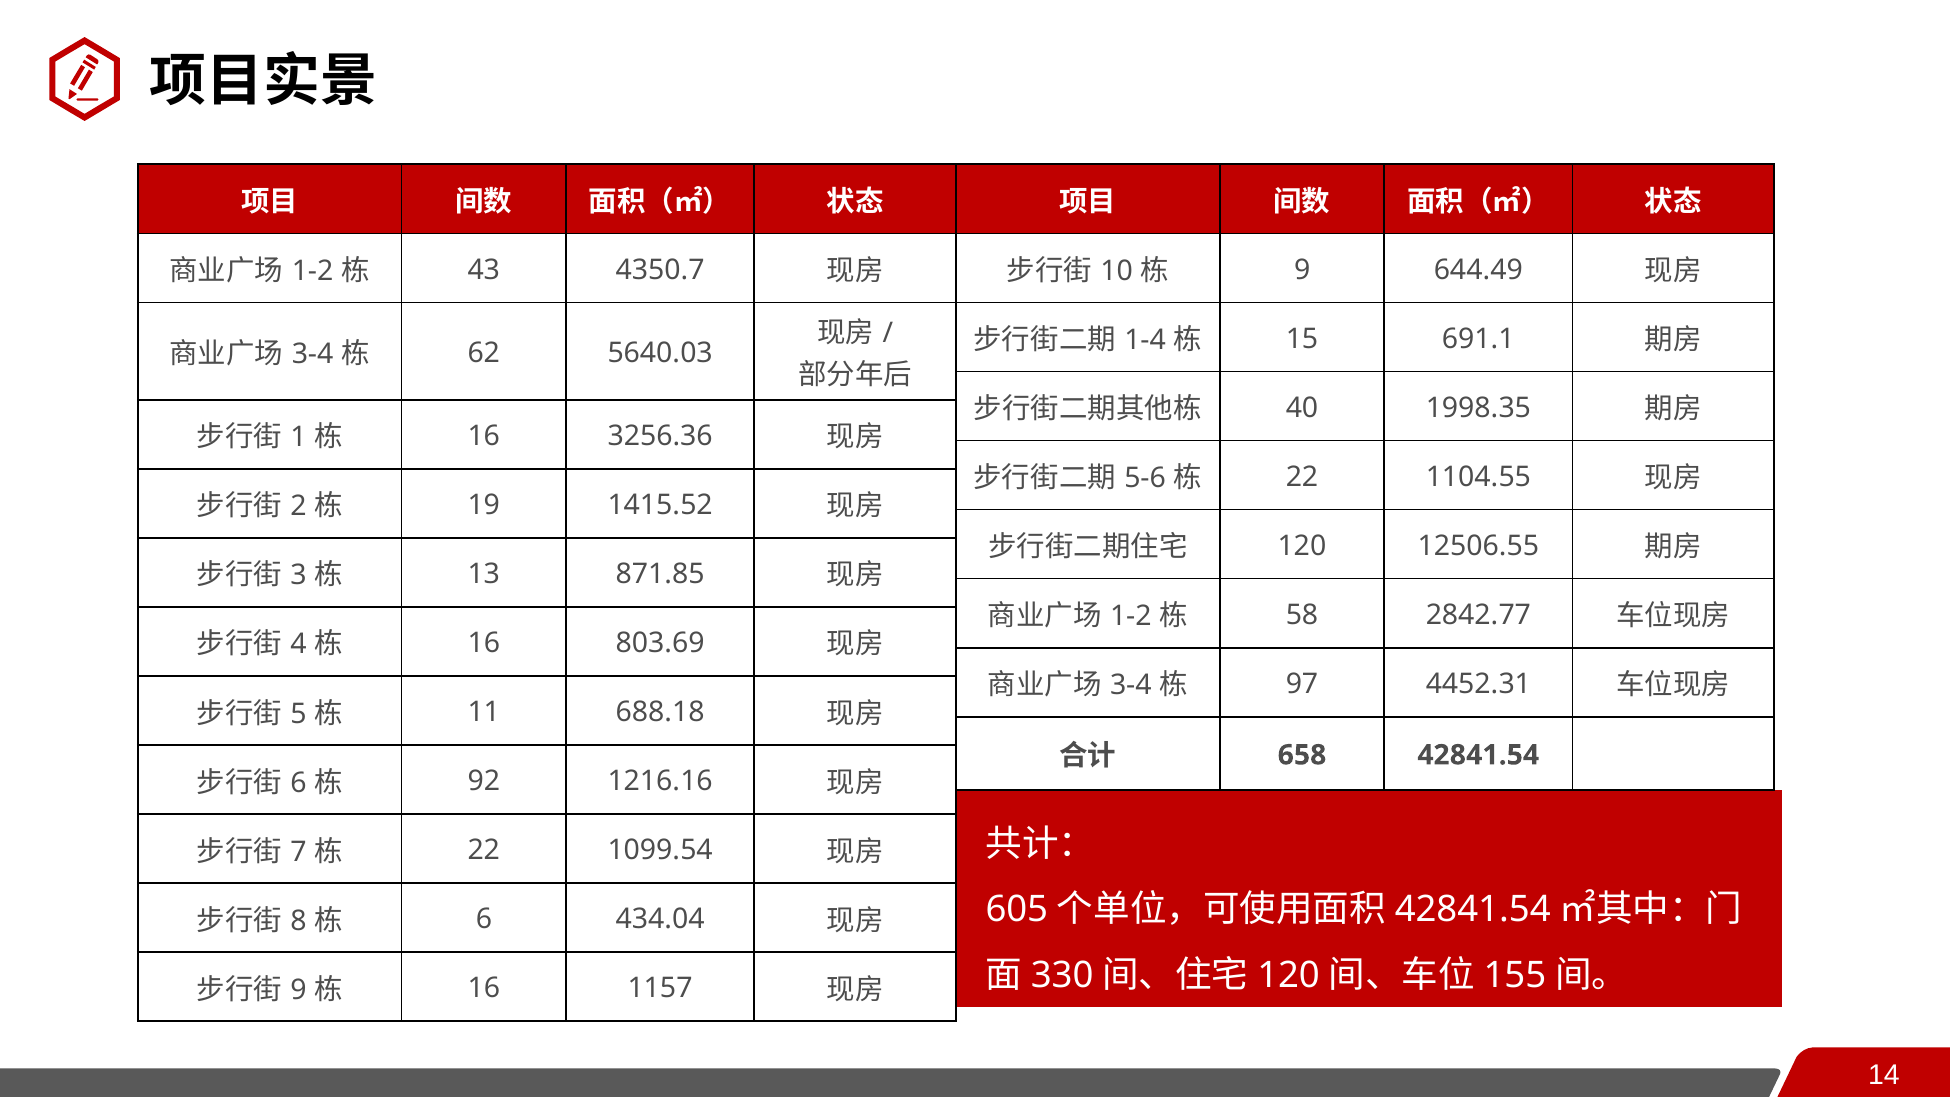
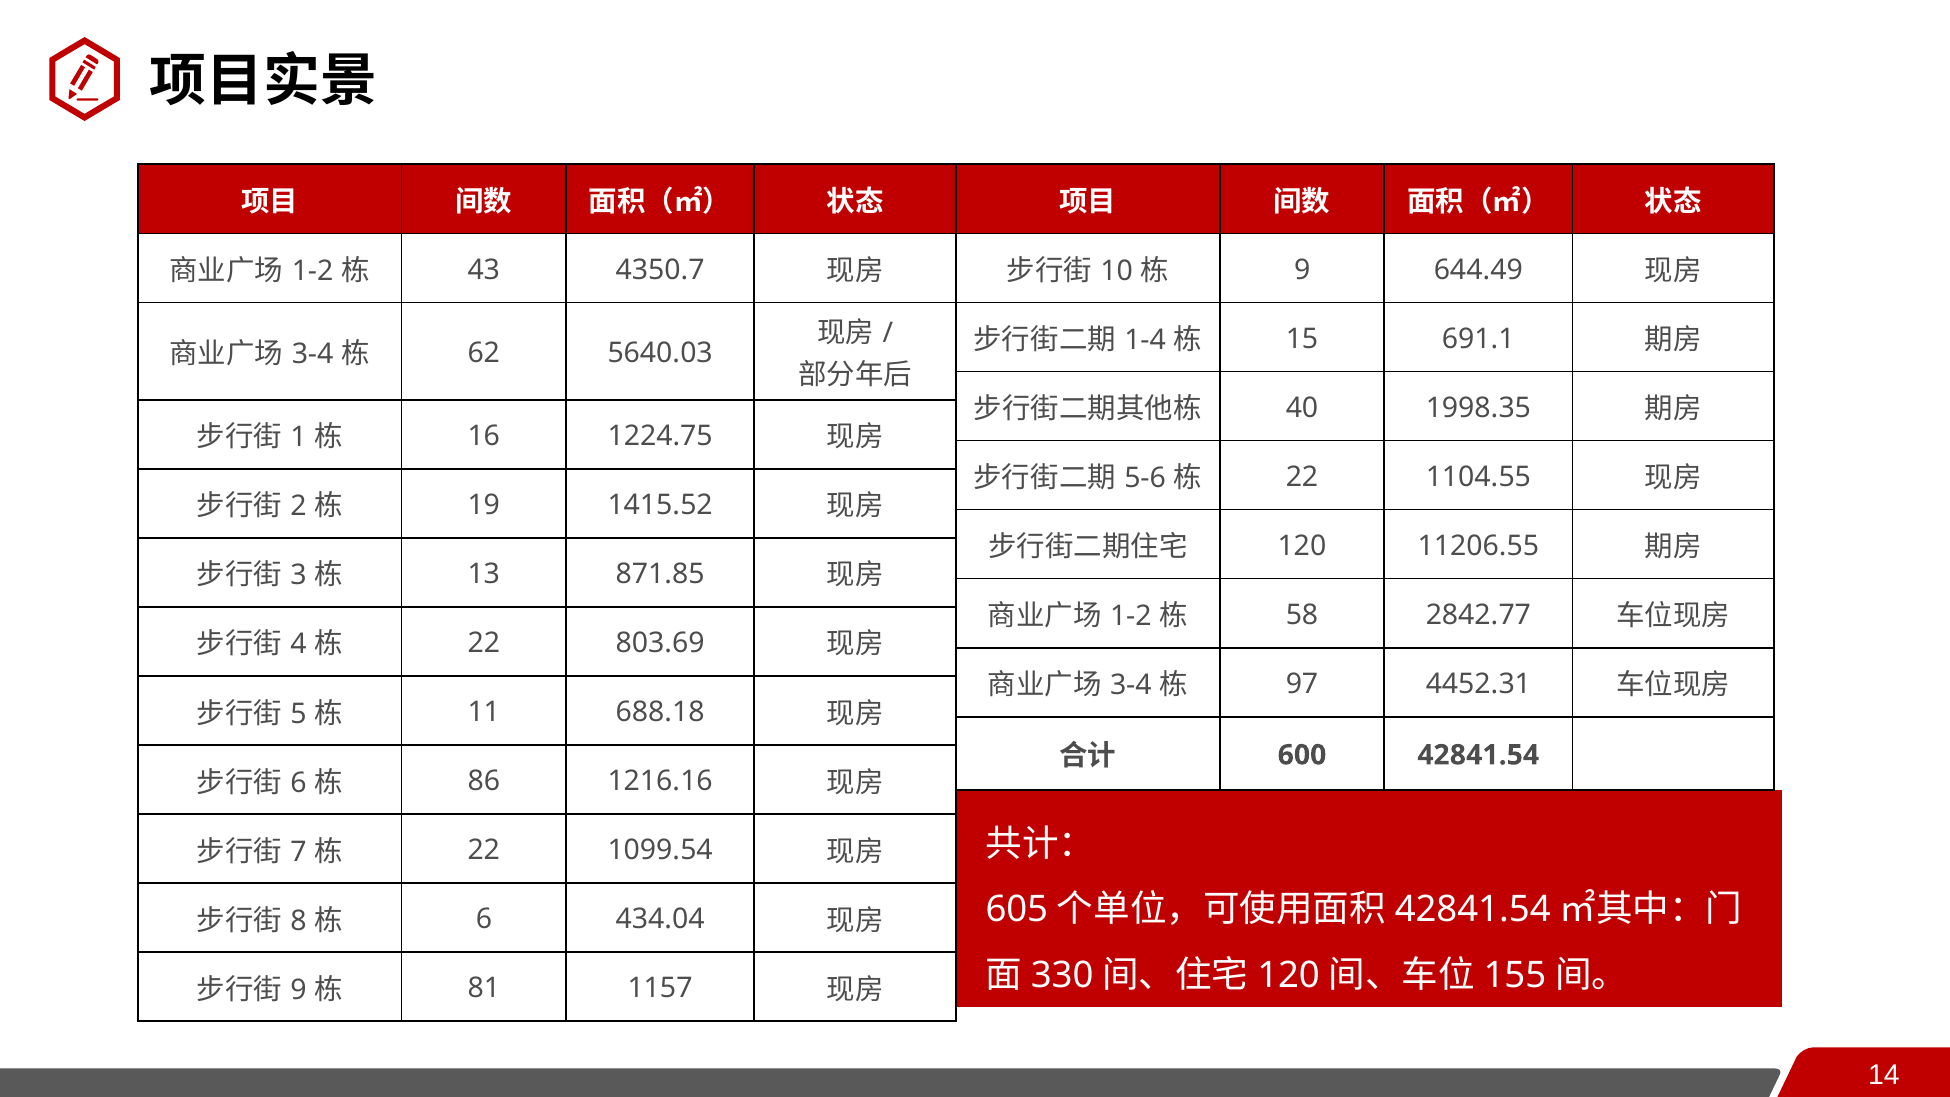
3256.36: 3256.36 -> 1224.75
12506.55: 12506.55 -> 11206.55
16 at (484, 643): 16 -> 22
658: 658 -> 600
92: 92 -> 86
16 at (484, 988): 16 -> 81
